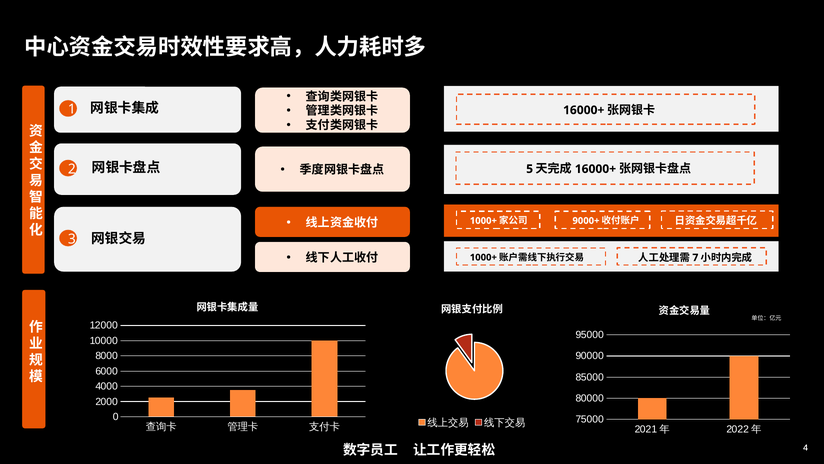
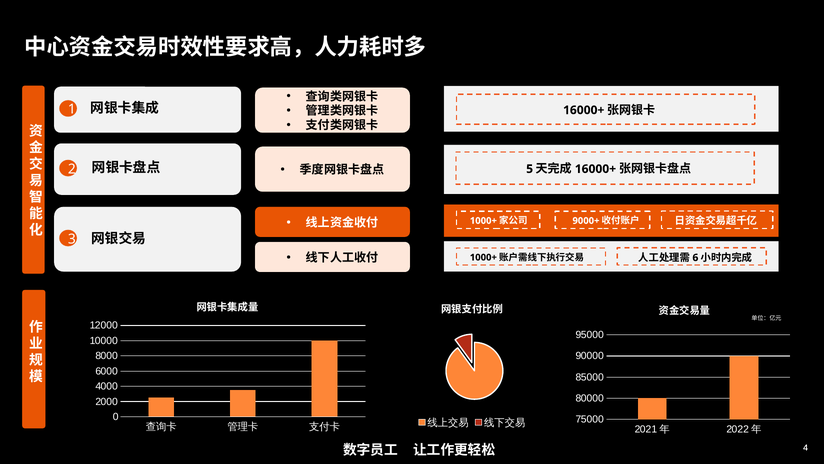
7: 7 -> 6
